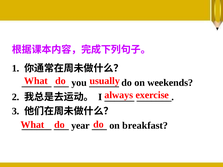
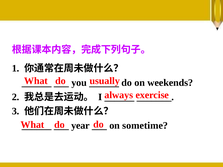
breakfast: breakfast -> sometime
